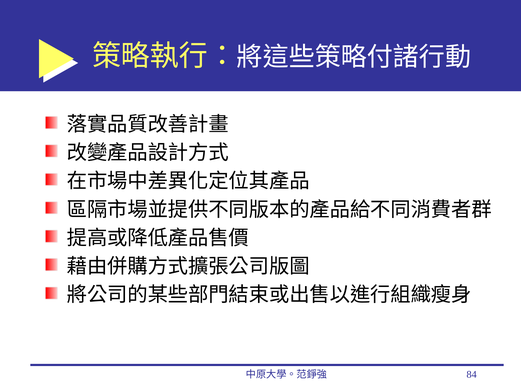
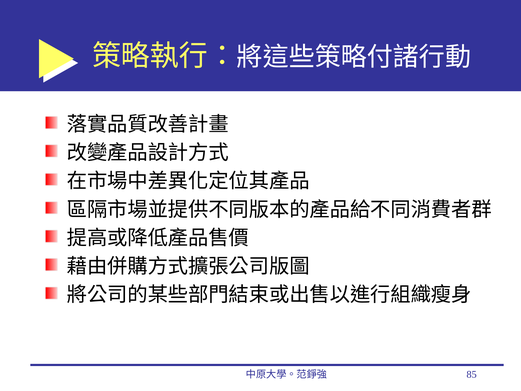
84: 84 -> 85
